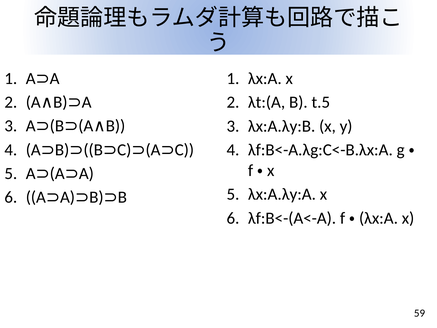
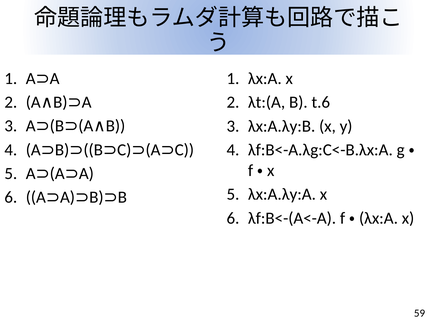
t.5: t.5 -> t.6
